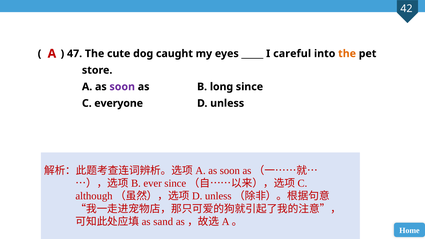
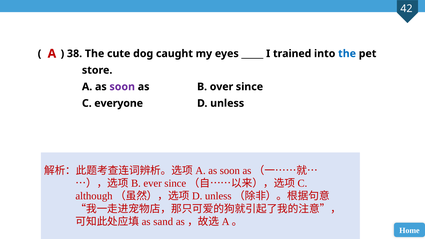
47: 47 -> 38
careful: careful -> trained
the at (347, 54) colour: orange -> blue
long: long -> over
